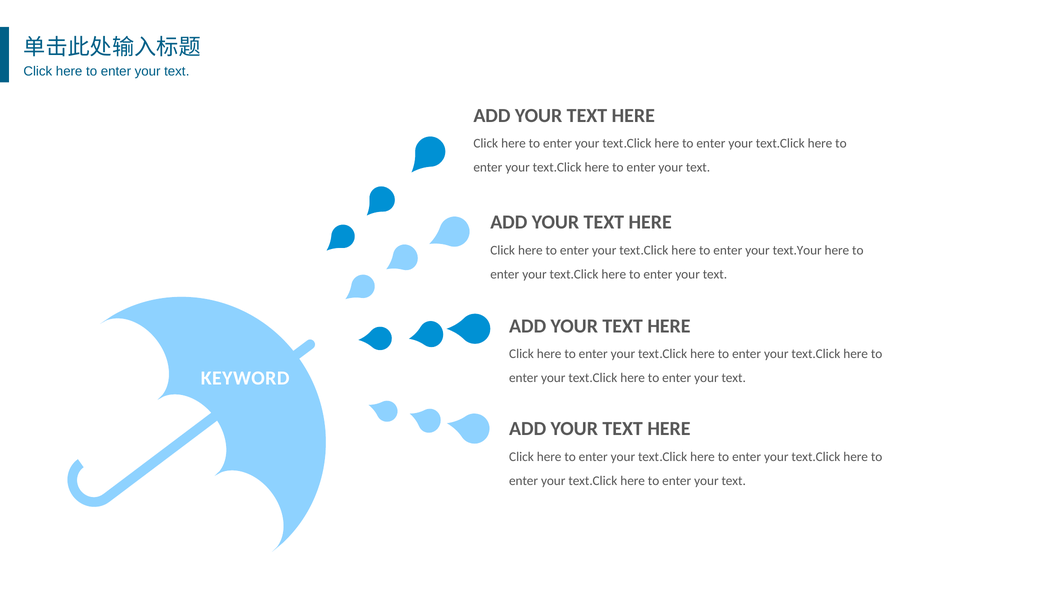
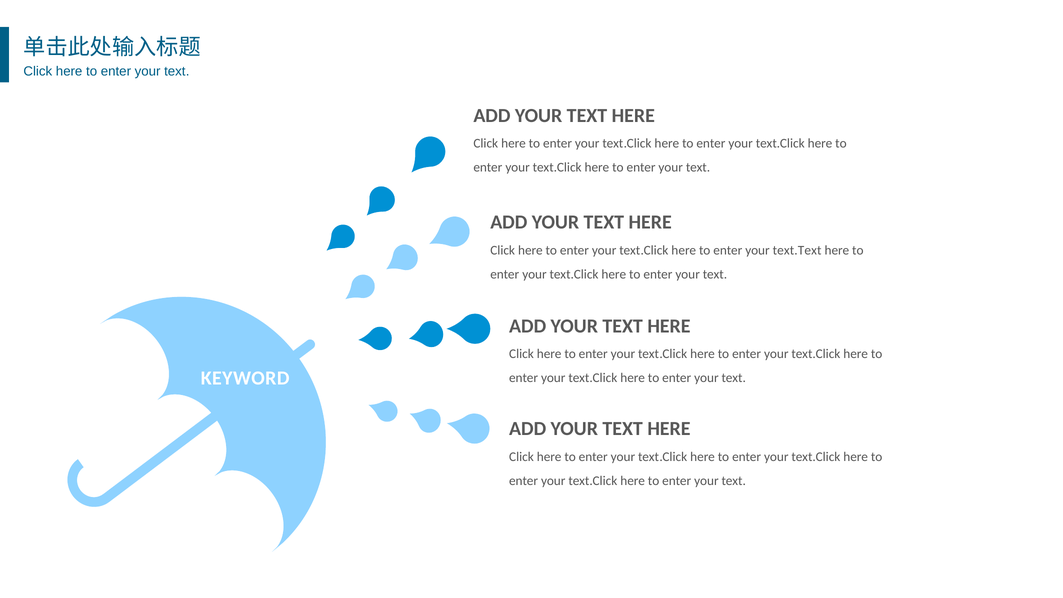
text.Your: text.Your -> text.Text
